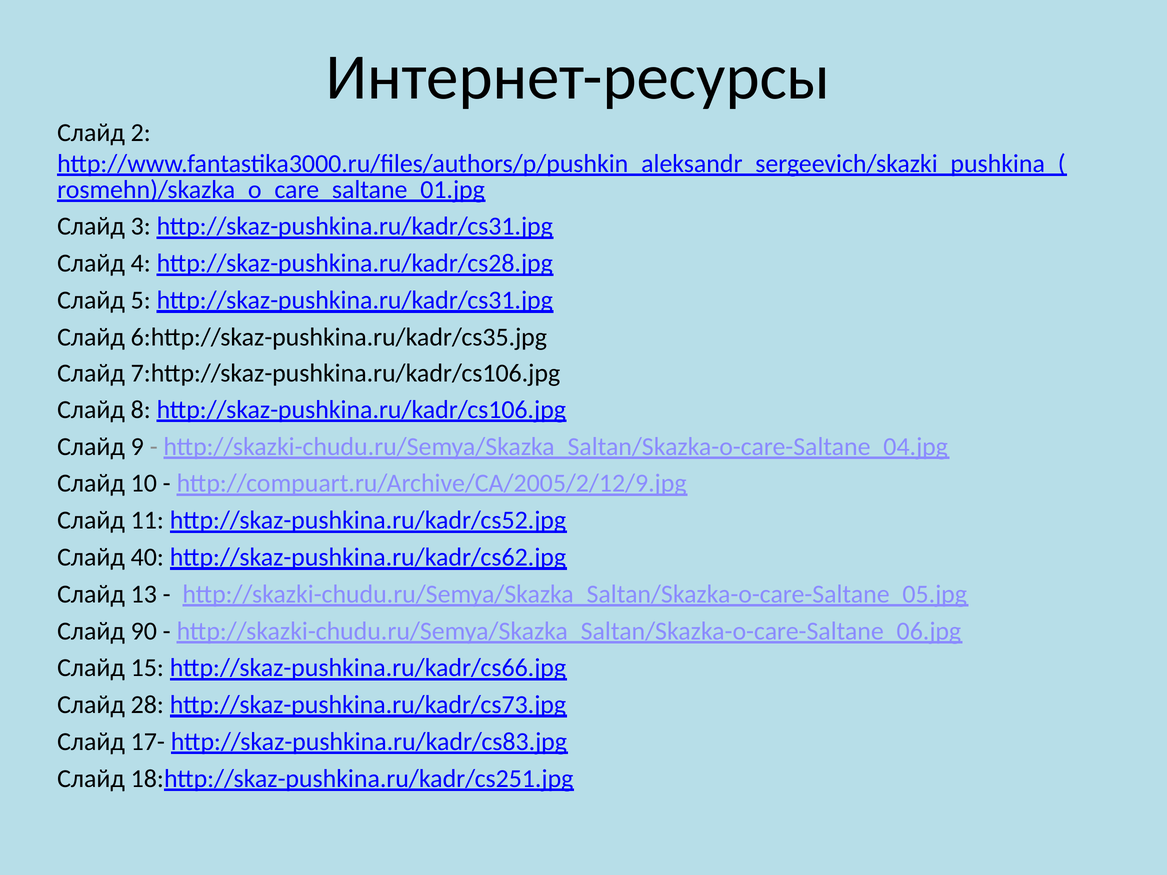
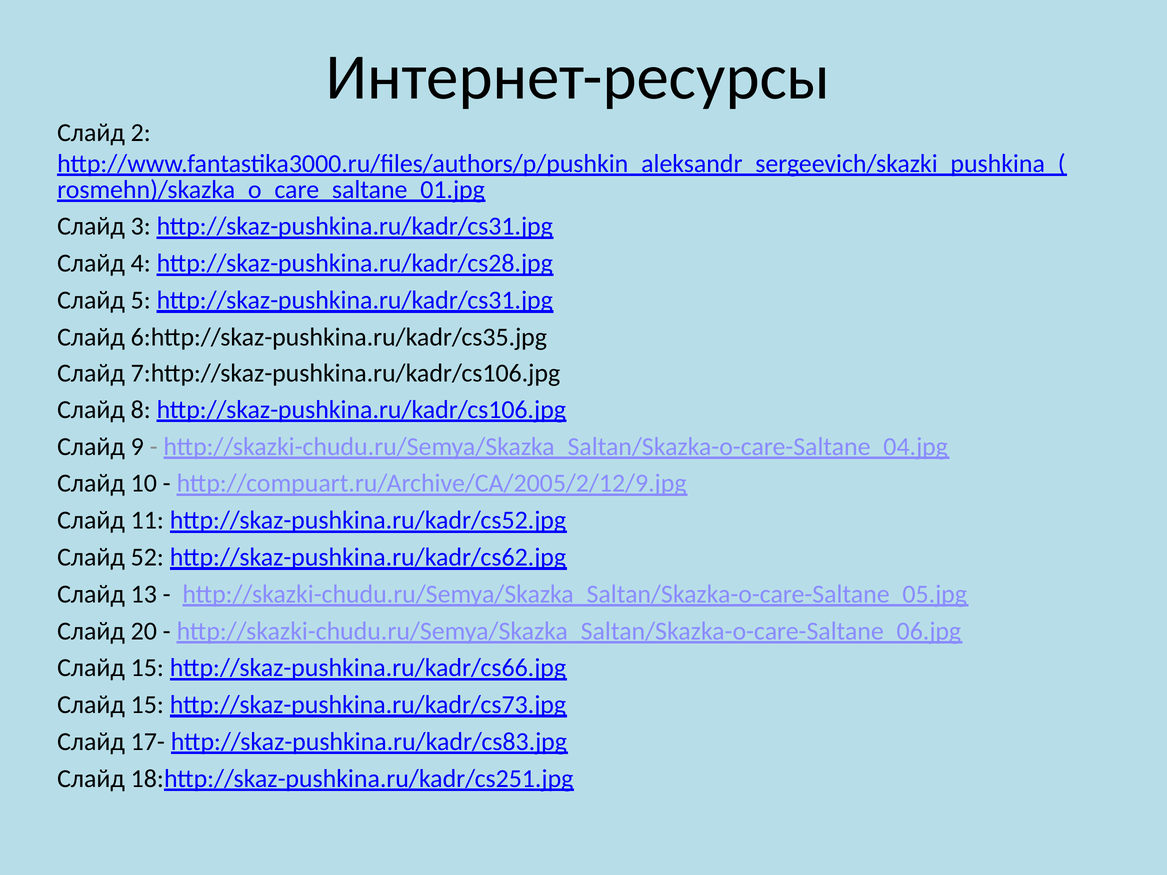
40: 40 -> 52
90: 90 -> 20
28 at (147, 705): 28 -> 15
